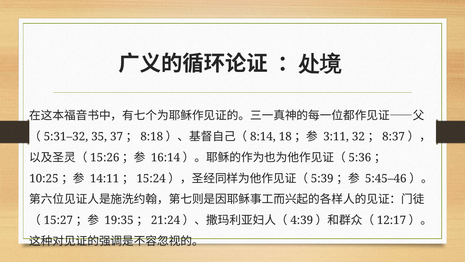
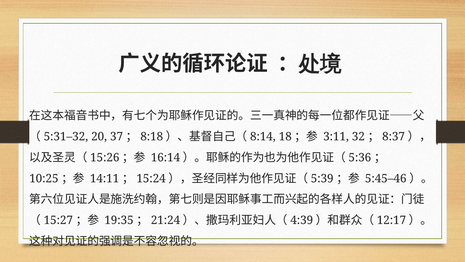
35: 35 -> 20
